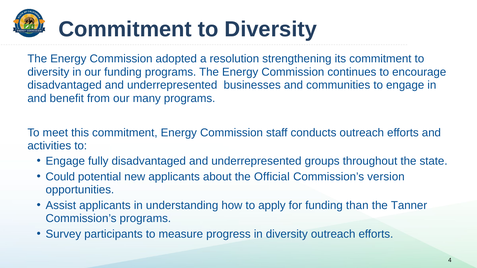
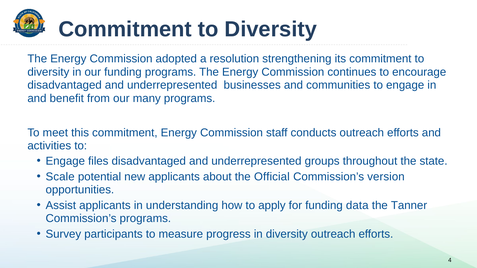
fully: fully -> files
Could: Could -> Scale
than: than -> data
